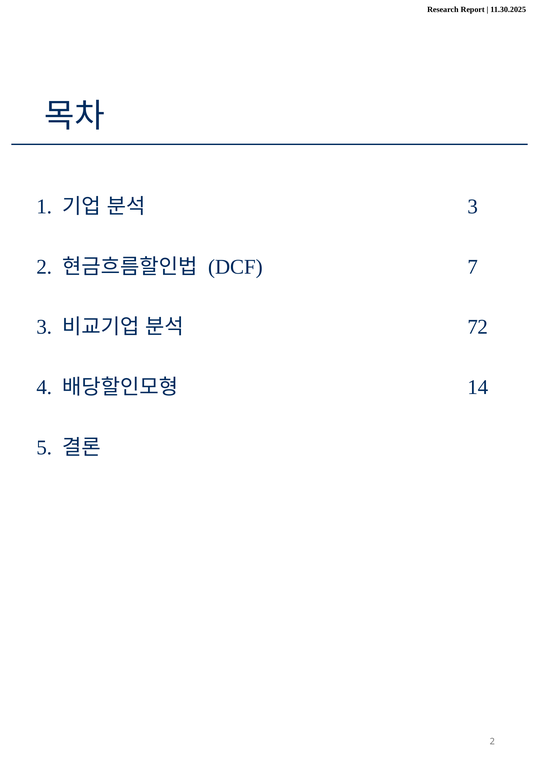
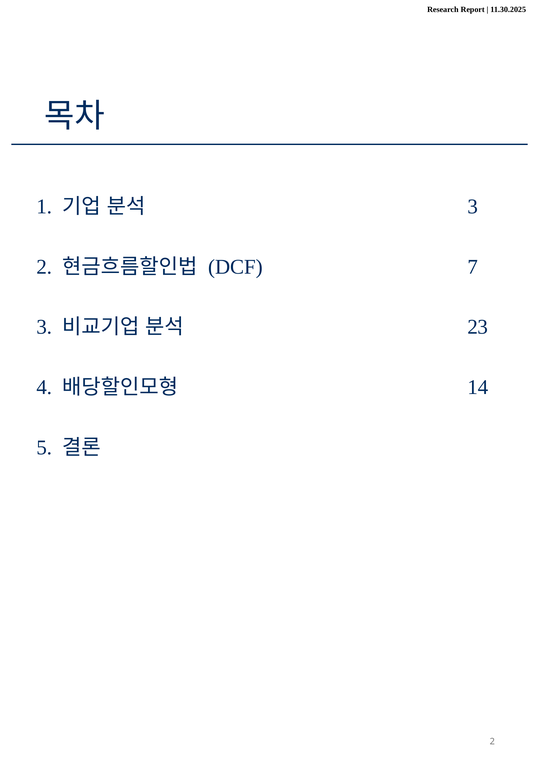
72: 72 -> 23
